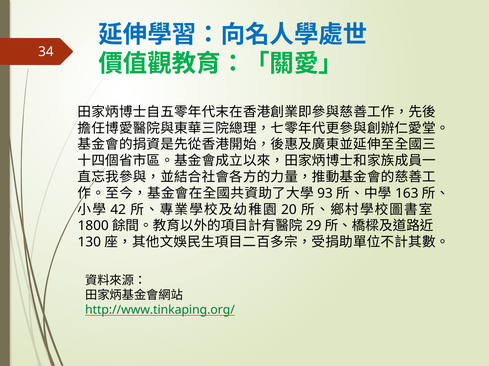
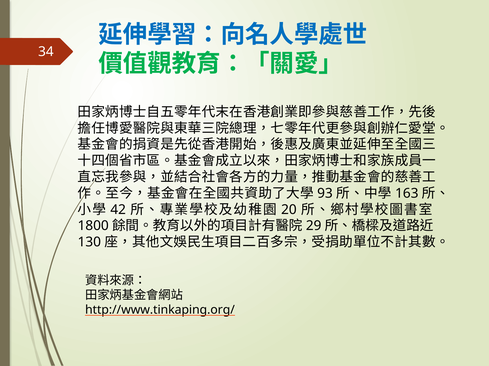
http://www.tinkaping.org/ colour: green -> black
